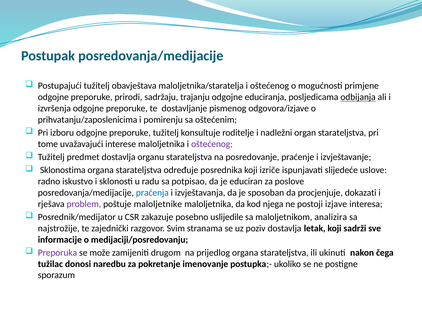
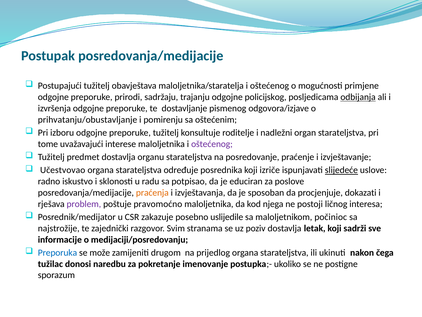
educiranja: educiranja -> policijskog
prihvatanju/zaposlenicima: prihvatanju/zaposlenicima -> prihvatanju/obustavljanje
Sklonostima: Sklonostima -> Učestvovao
slijedeće underline: none -> present
praćenja colour: blue -> orange
maloljetnike: maloljetnike -> pravomoćno
izjave: izjave -> ličnog
analizira: analizira -> počinioc
Preporuka colour: purple -> blue
